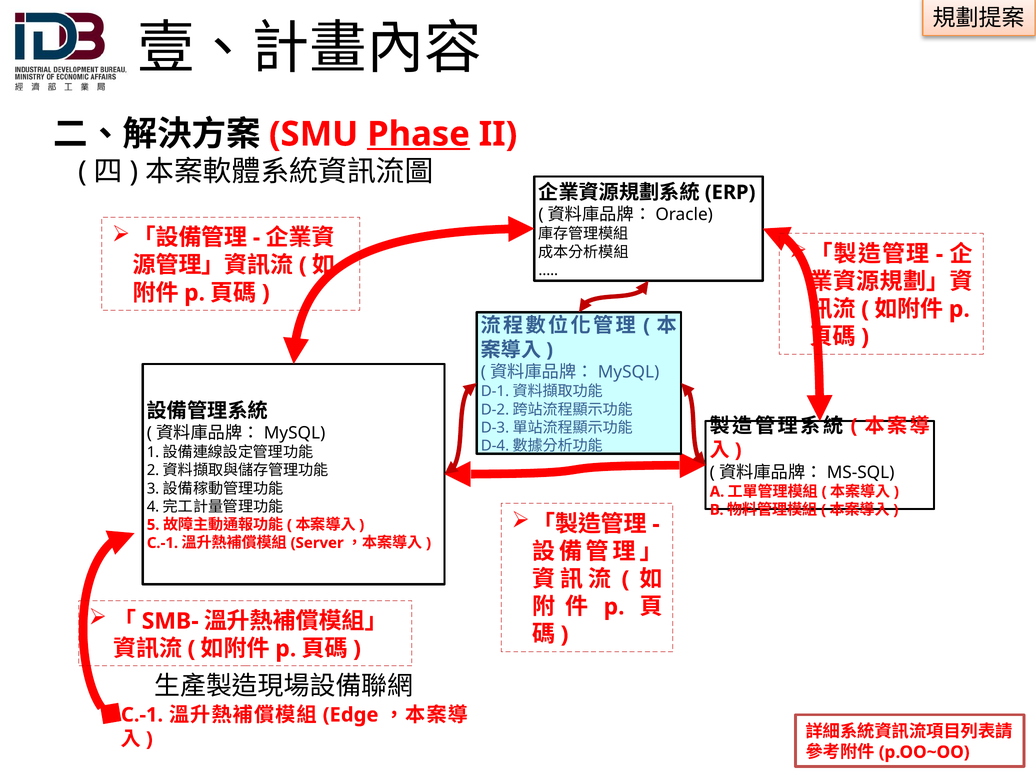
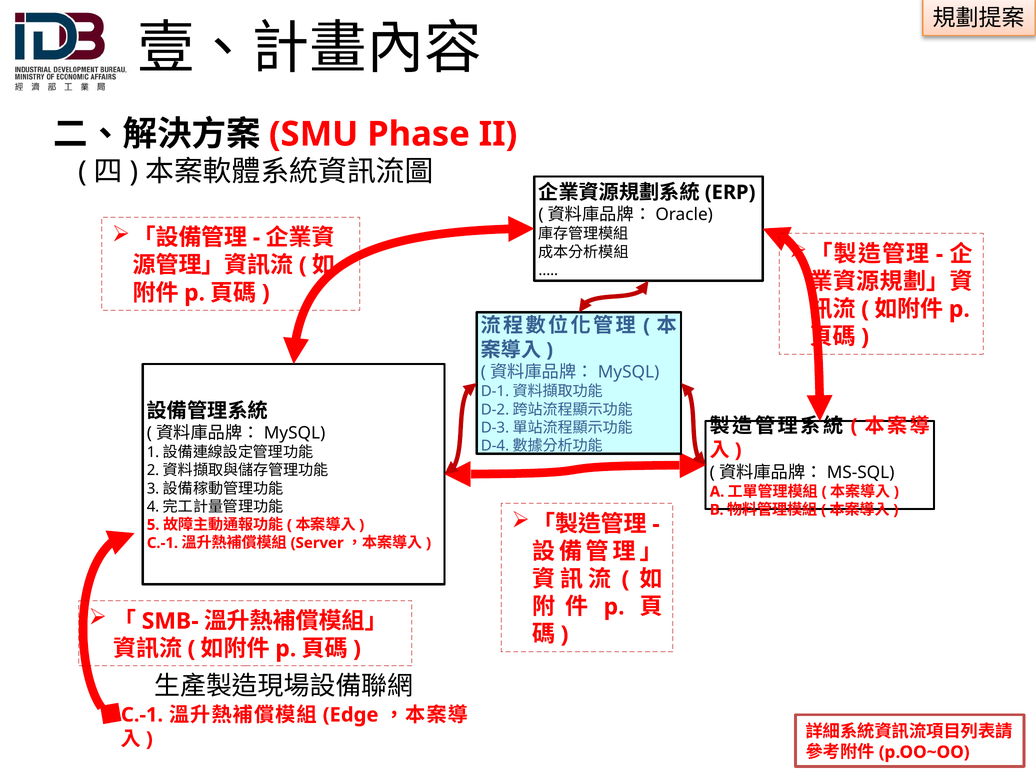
Phase underline: present -> none
